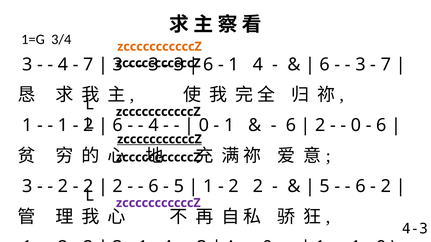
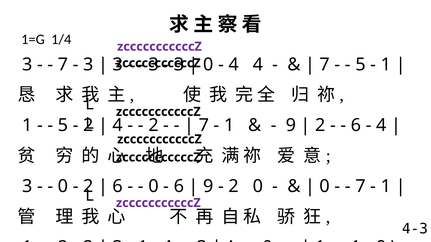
3/4: 3/4 -> 1/4
zcccccccccccZ at (159, 47) colour: orange -> purple
4 at (63, 65): 4 -> 7
7 at (88, 65): 7 -> 3
6 at (208, 65): 6 -> 0
1 at (234, 65): 1 -> 4
6 at (325, 65): 6 -> 7
3 at (361, 65): 3 -> 5
7 at (386, 65): 7 -> 1
1 at (63, 126): 1 -> 5
6 at (118, 126): 6 -> 4
4 at (154, 126): 4 -> 2
0 at (204, 126): 0 -> 7
6 at (291, 126): 6 -> 9
0 at (356, 126): 0 -> 6
6 at (381, 126): 6 -> 4
zcccccccccccZ at (159, 139) underline: present -> none
2 at (63, 187): 2 -> 0
2 at (118, 187): 2 -> 6
6 at (154, 187): 6 -> 0
5 at (179, 187): 5 -> 6
1 at (208, 187): 1 -> 9
2 2: 2 -> 0
5 at (325, 187): 5 -> 0
6 at (361, 187): 6 -> 7
2 at (386, 187): 2 -> 1
